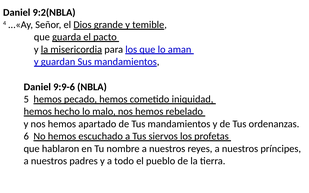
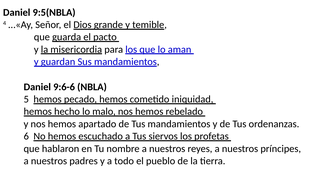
9:2(NBLA: 9:2(NBLA -> 9:5(NBLA
9:9-6: 9:9-6 -> 9:6-6
